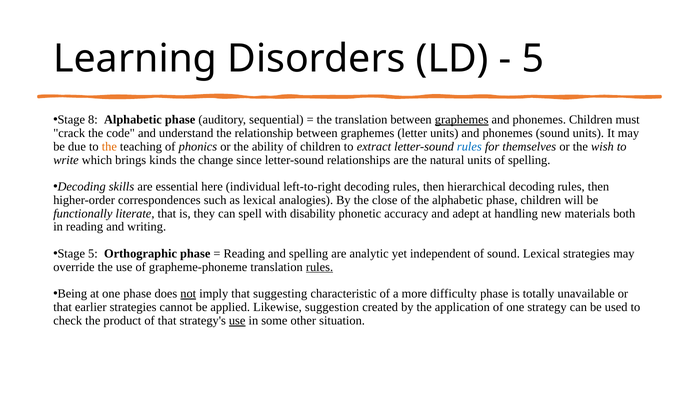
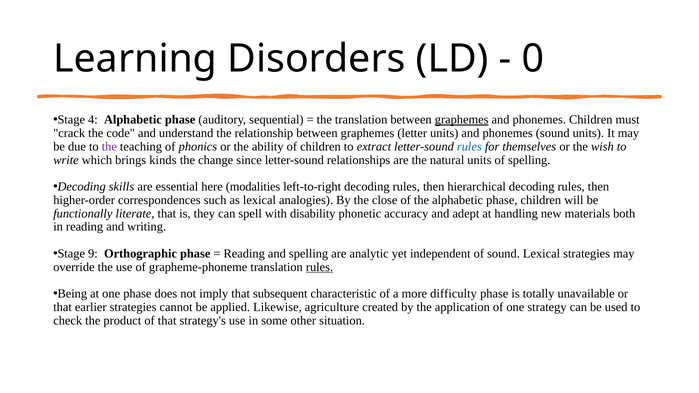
5 at (533, 59): 5 -> 0
8: 8 -> 4
the at (109, 147) colour: orange -> purple
individual: individual -> modalities
Stage 5: 5 -> 9
not underline: present -> none
suggesting: suggesting -> subsequent
suggestion: suggestion -> agriculture
use at (237, 321) underline: present -> none
